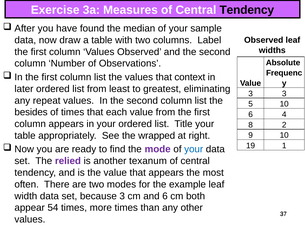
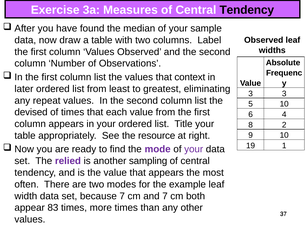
besides: besides -> devised
wrapped: wrapped -> resource
your at (194, 149) colour: blue -> purple
texanum: texanum -> sampling
because 3: 3 -> 7
and 6: 6 -> 7
54: 54 -> 83
